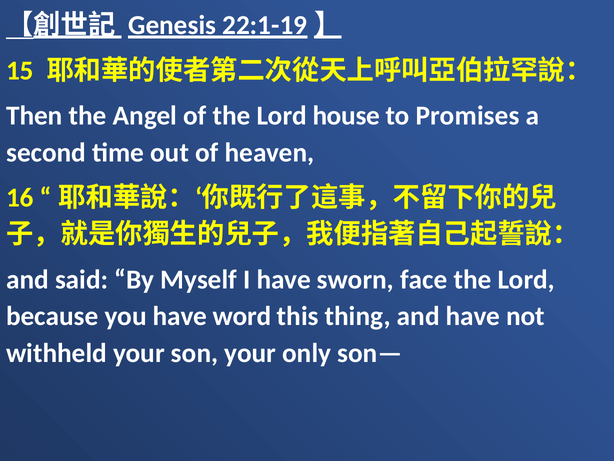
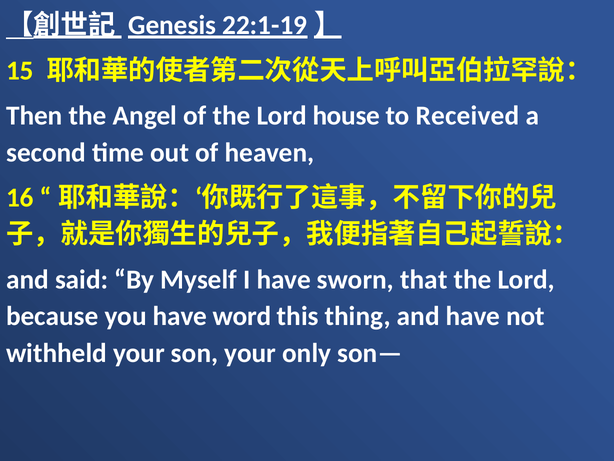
Promises: Promises -> Received
face: face -> that
